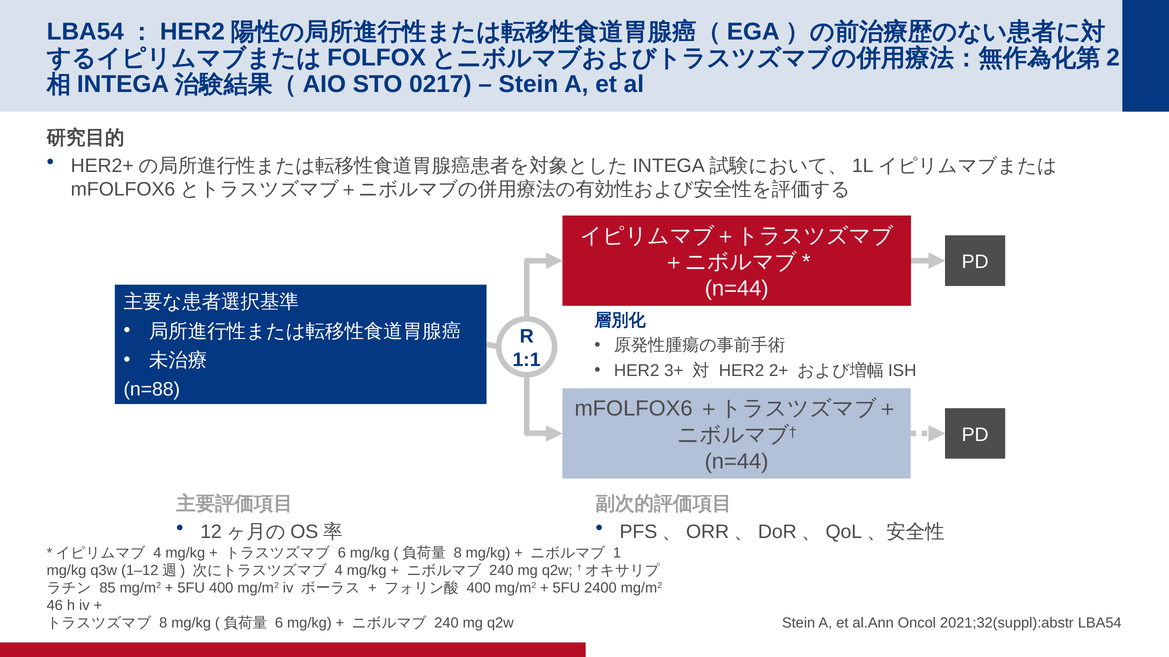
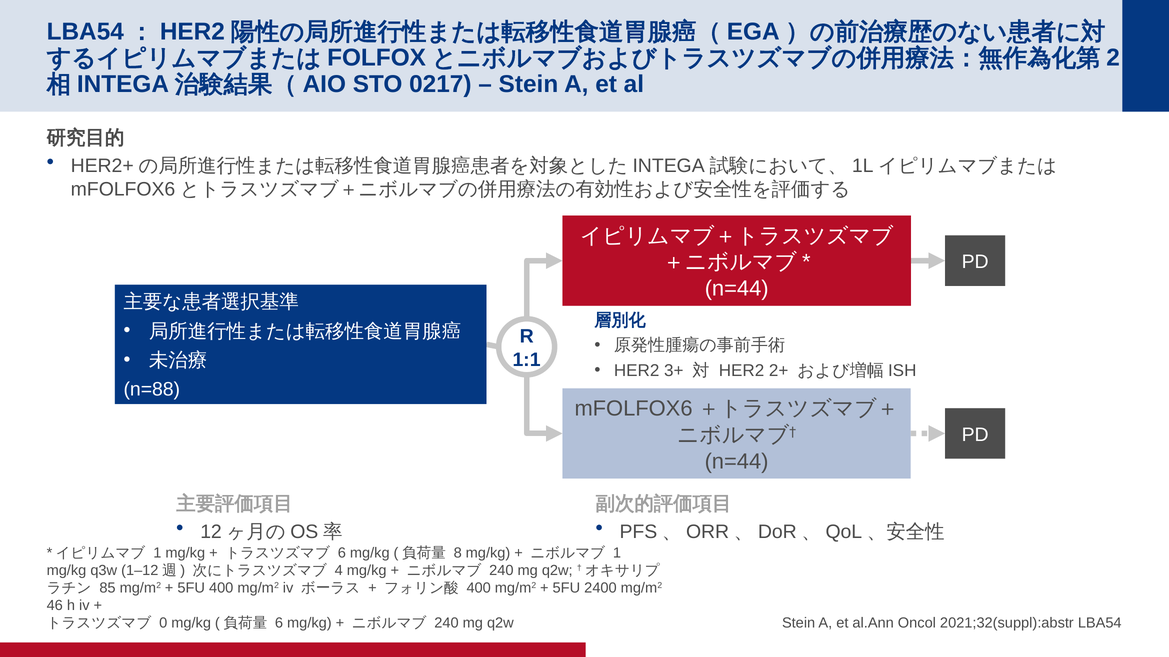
4 at (157, 553): 4 -> 1
8 at (163, 623): 8 -> 0
